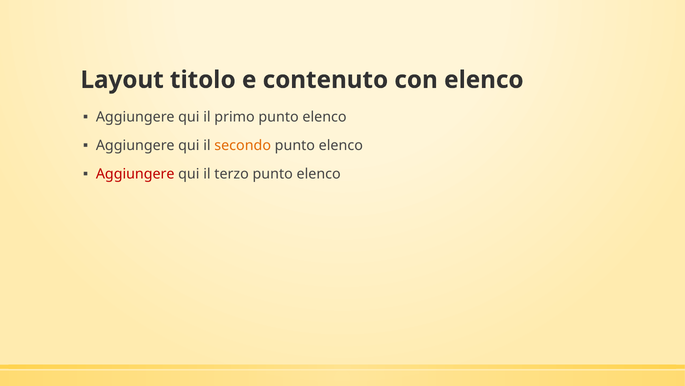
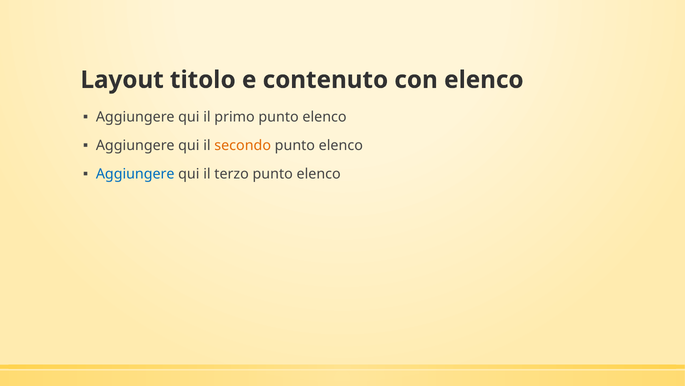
Aggiungere at (135, 174) colour: red -> blue
